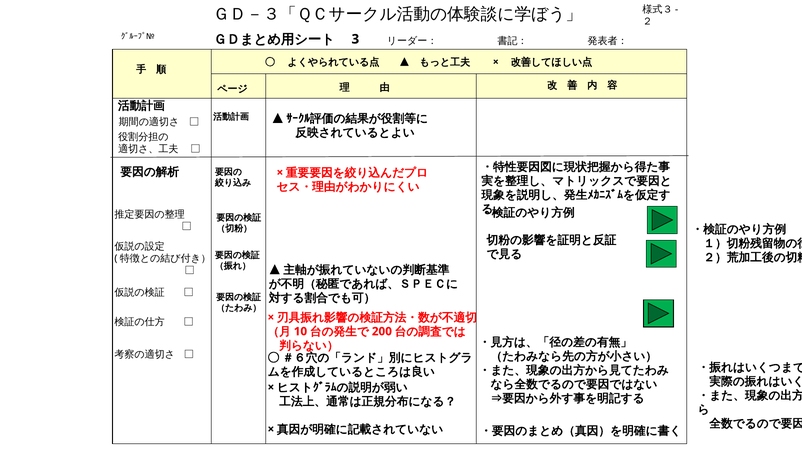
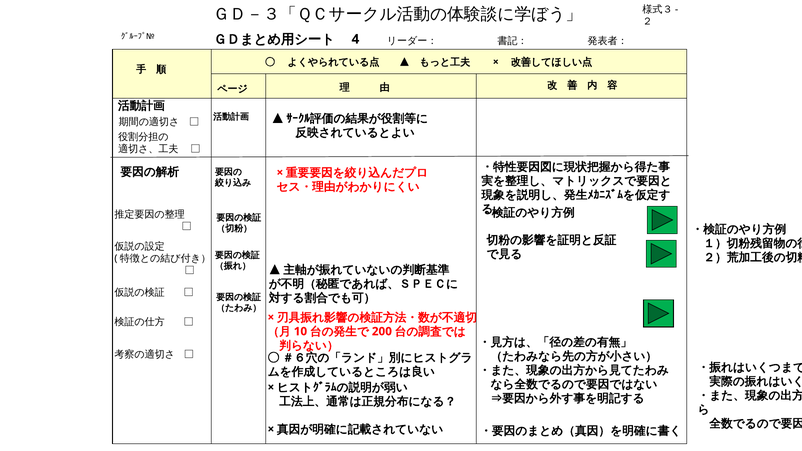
3: 3 -> 4
